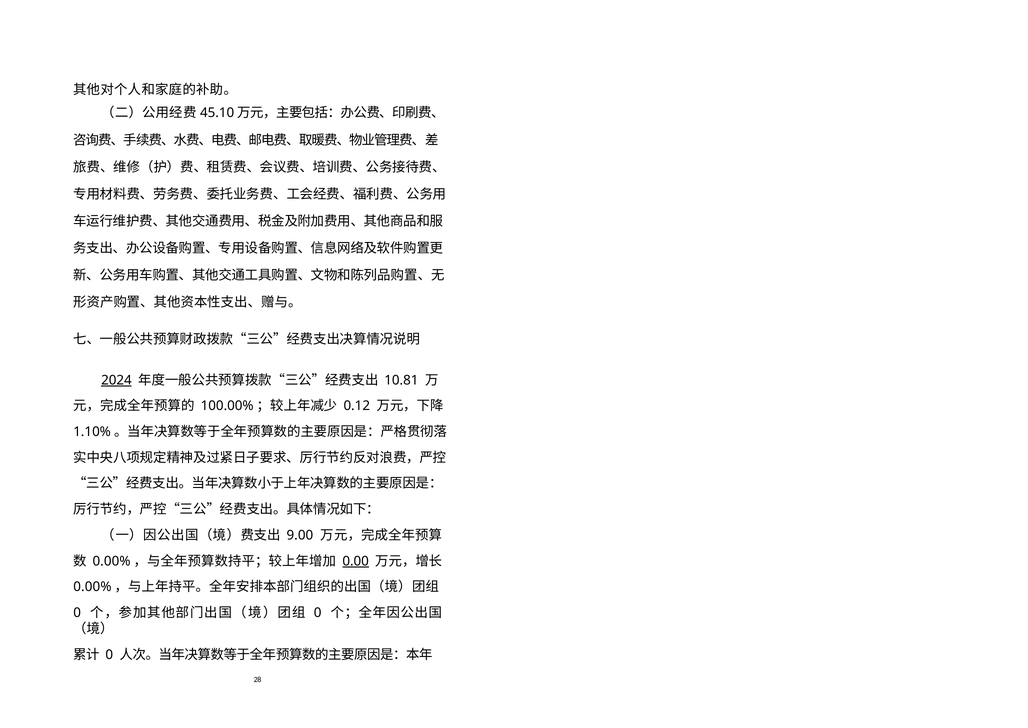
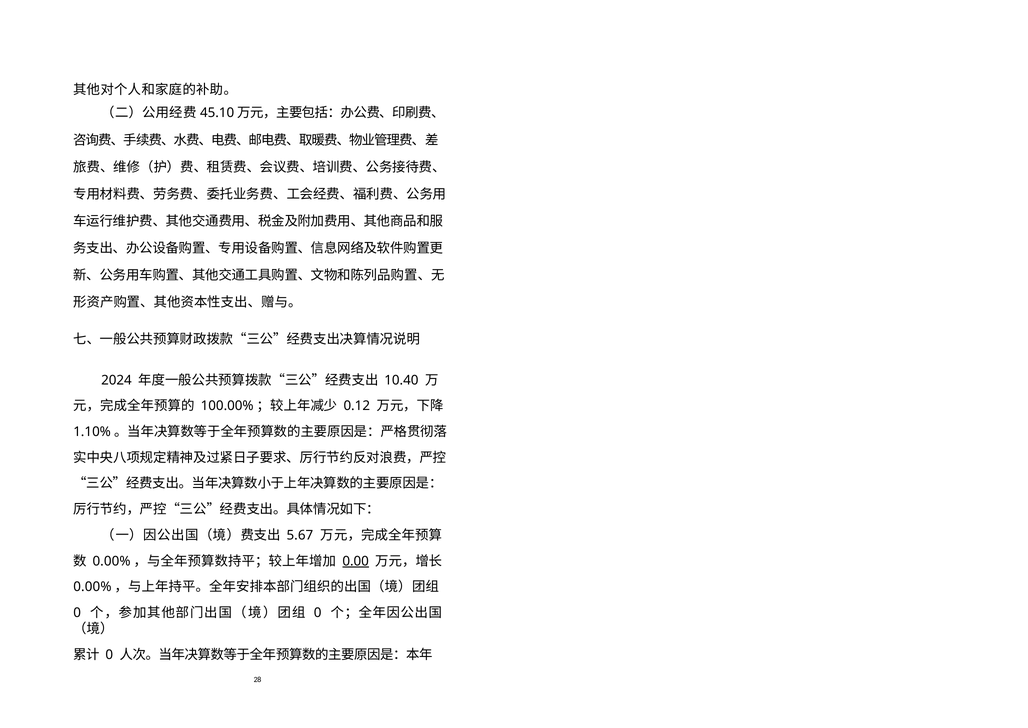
2024 underline: present -> none
10.81: 10.81 -> 10.40
9.00: 9.00 -> 5.67
